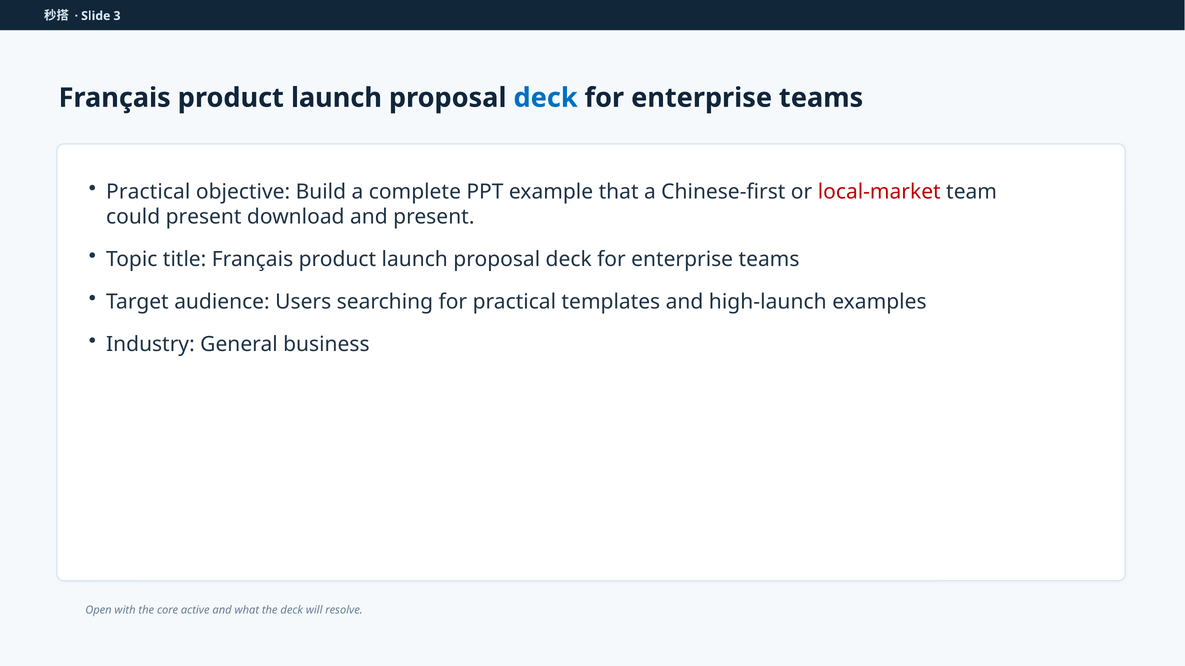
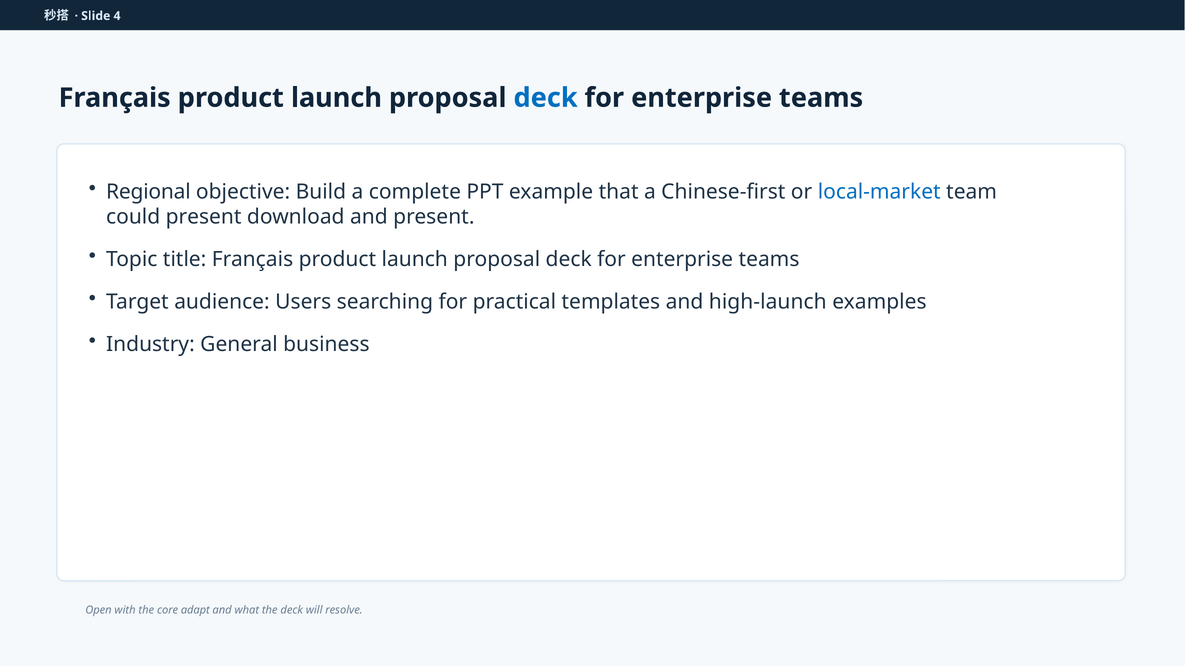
3: 3 -> 4
Practical at (148, 192): Practical -> Regional
local-market colour: red -> blue
active: active -> adapt
